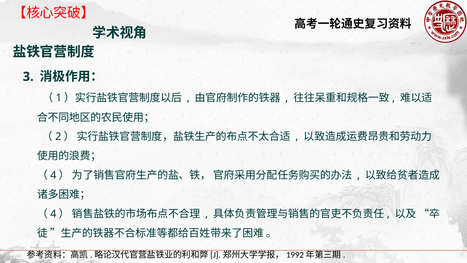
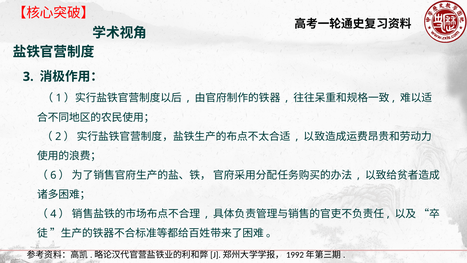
4 at (53, 175): 4 -> 6
